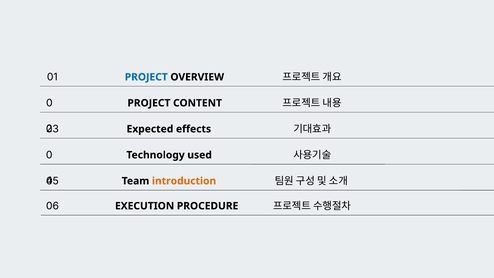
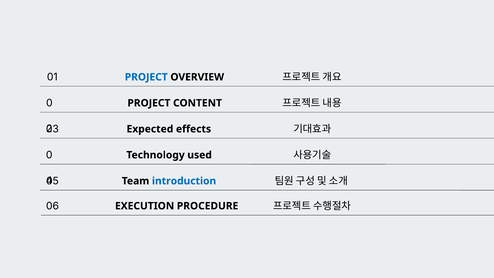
introduction colour: orange -> blue
